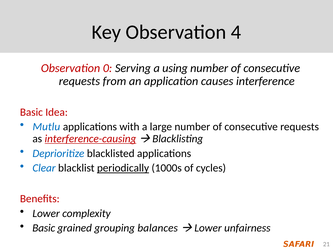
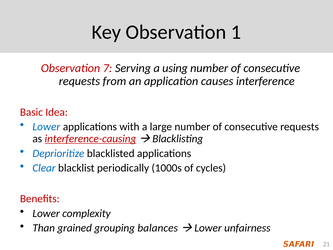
4: 4 -> 1
0: 0 -> 7
Mutlu at (46, 127): Mutlu -> Lower
periodically underline: present -> none
Basic at (44, 228): Basic -> Than
